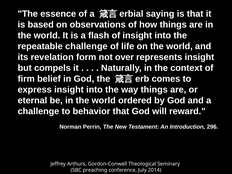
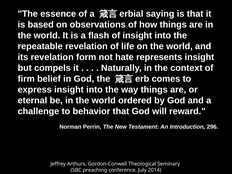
repeatable challenge: challenge -> revelation
over: over -> hate
